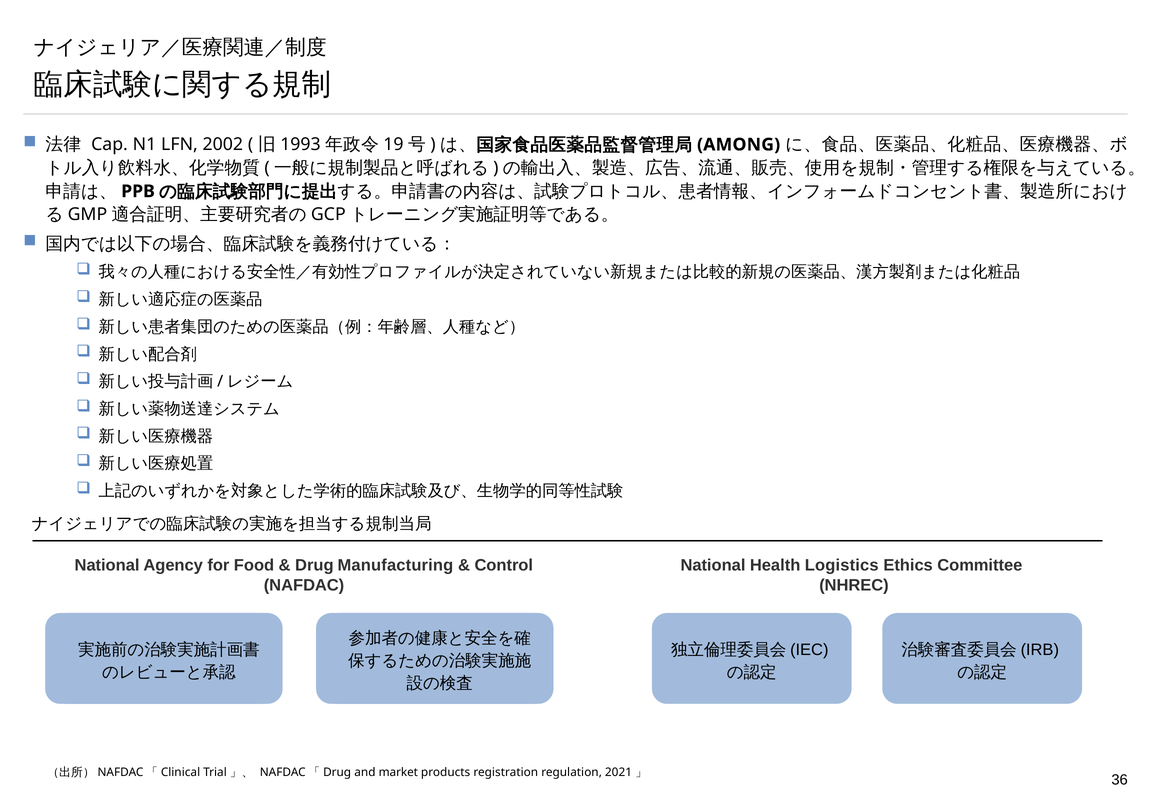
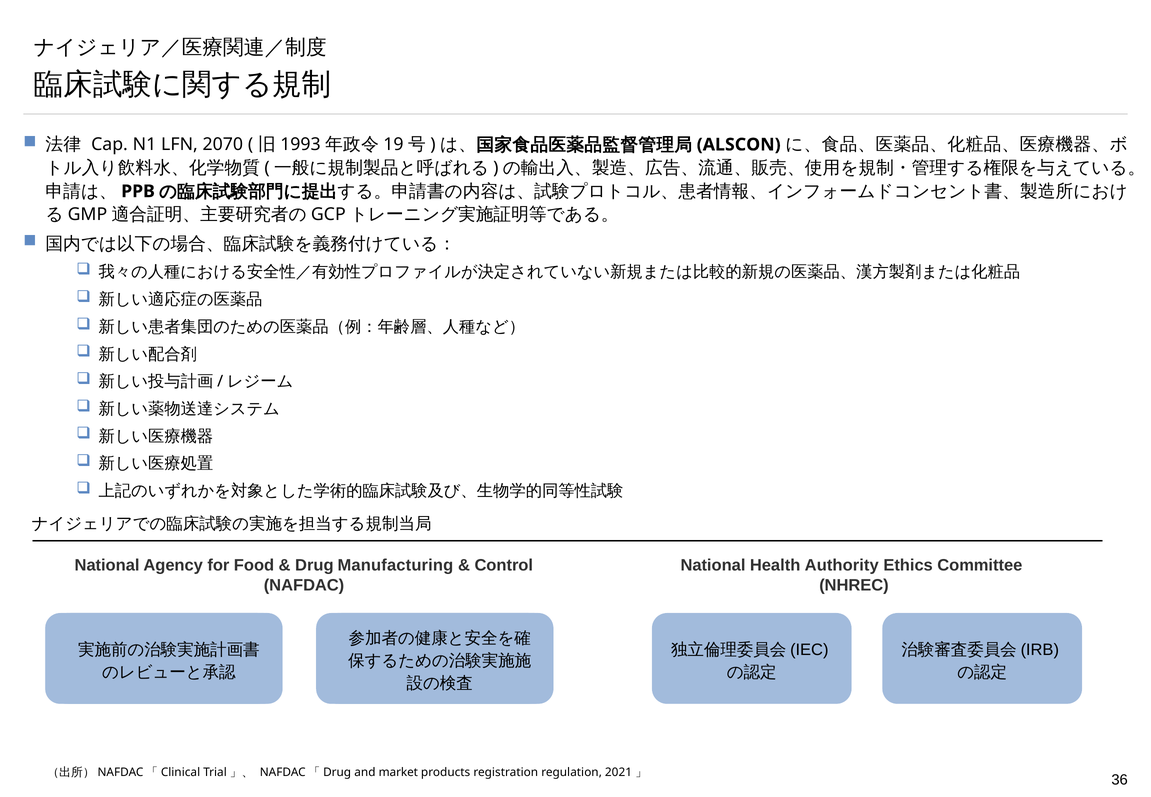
2002: 2002 -> 2070
AMONG: AMONG -> ALSCON
Logistics: Logistics -> Authority
